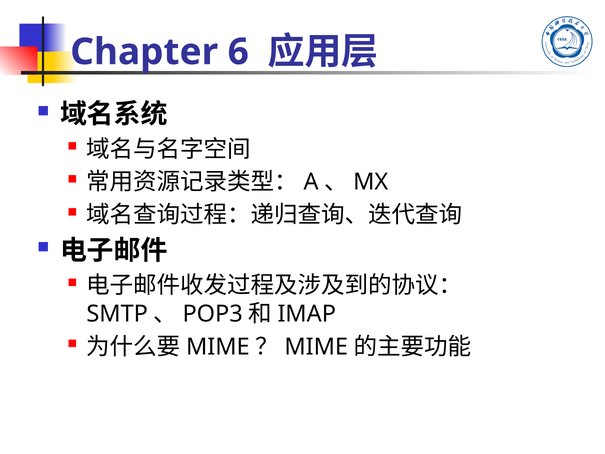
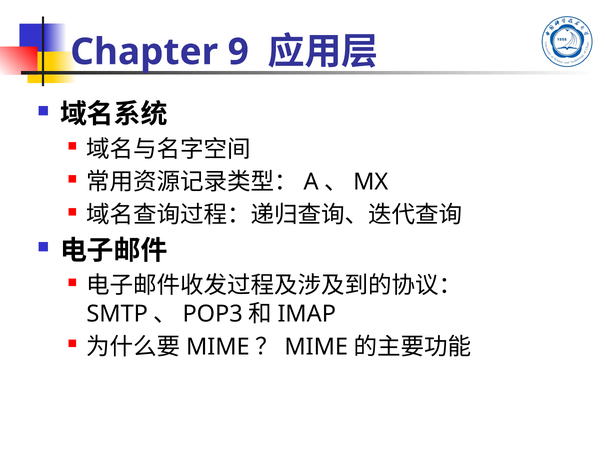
6: 6 -> 9
